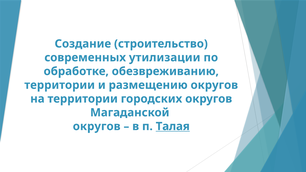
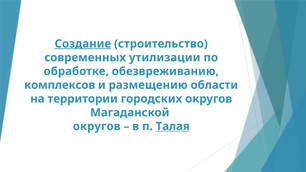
Создание underline: none -> present
территории at (60, 85): территории -> комплексов
размещению округов: округов -> области
